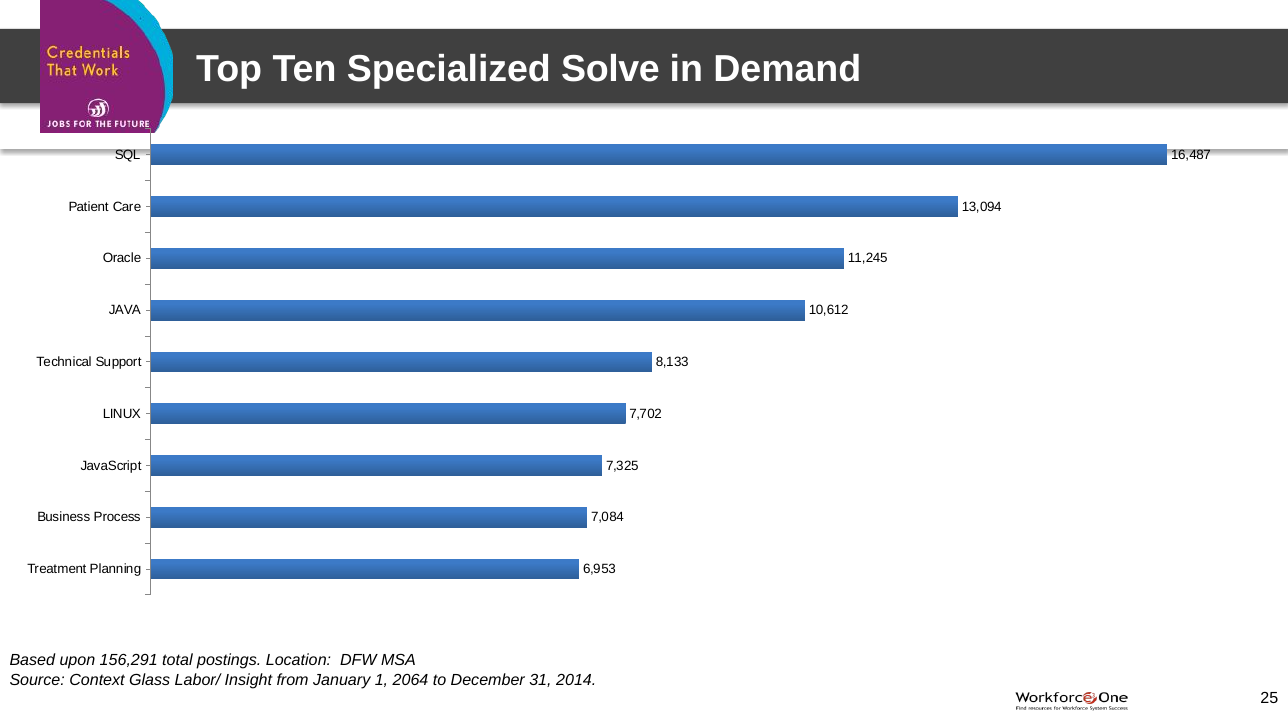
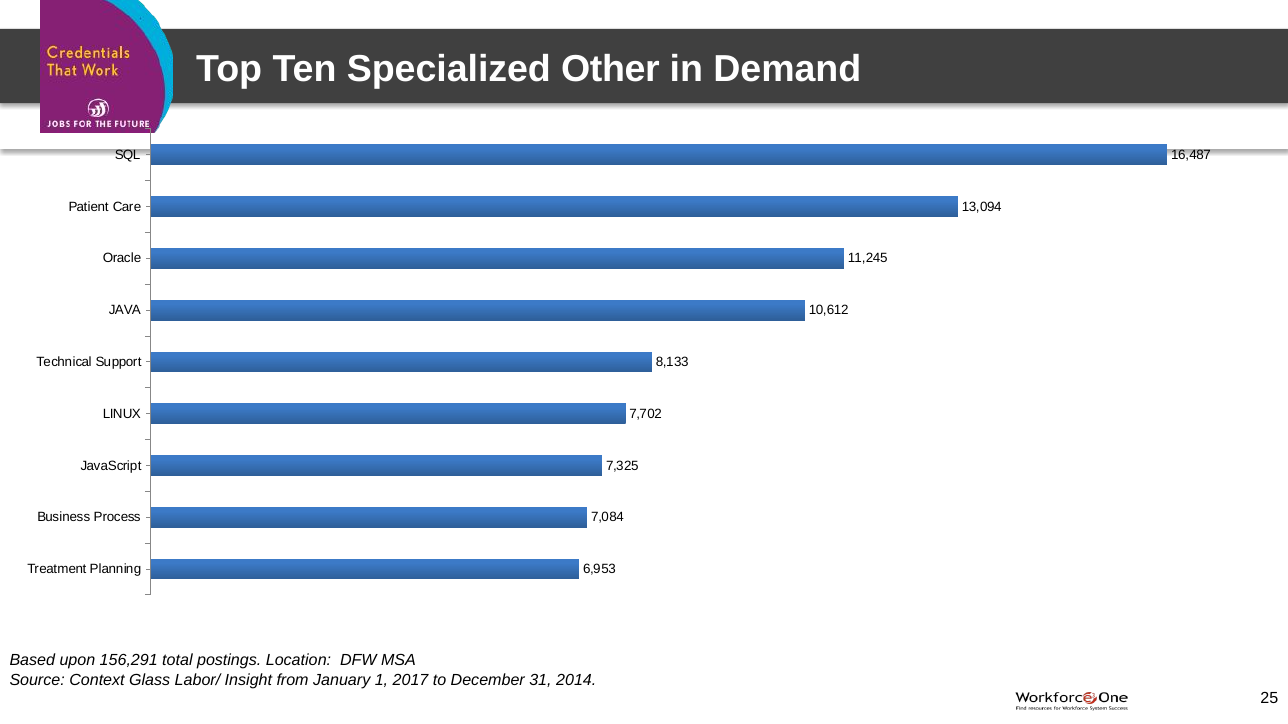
Solve: Solve -> Other
2064: 2064 -> 2017
